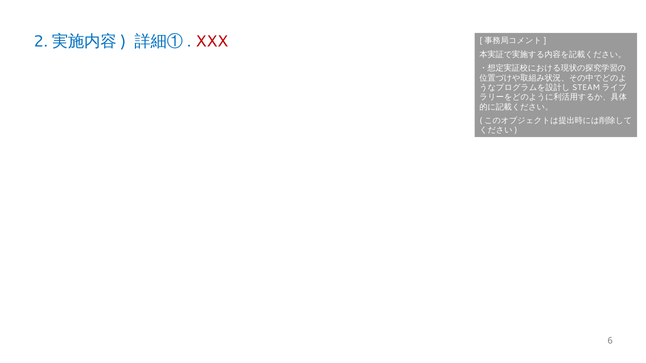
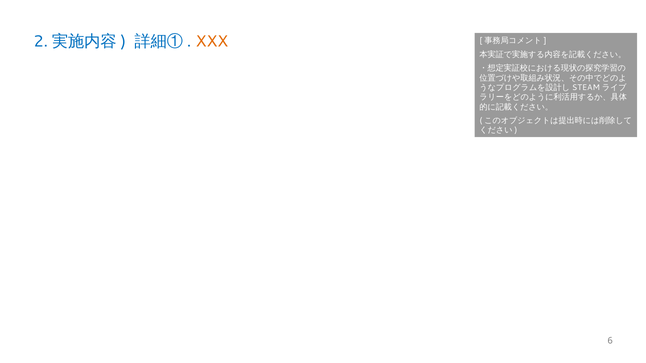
XXX colour: red -> orange
